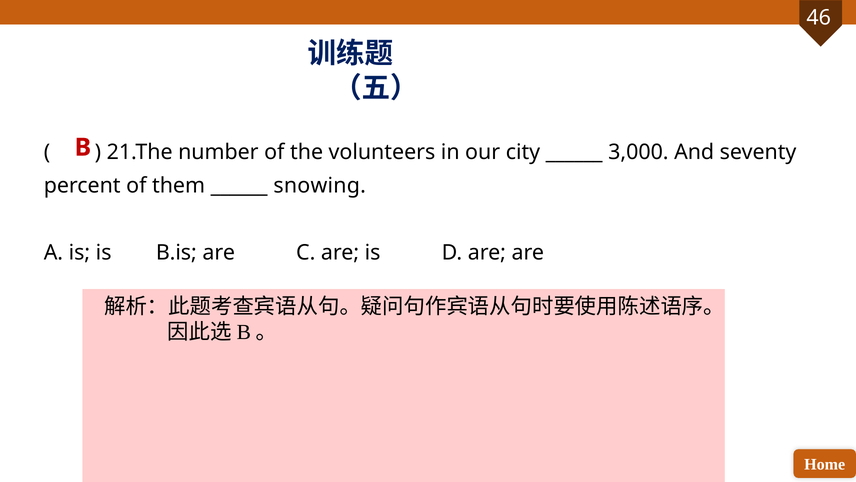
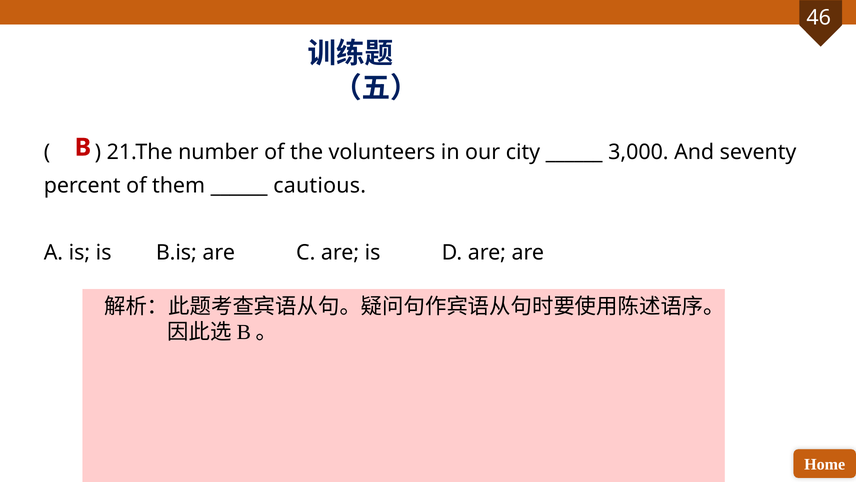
snowing: snowing -> cautious
